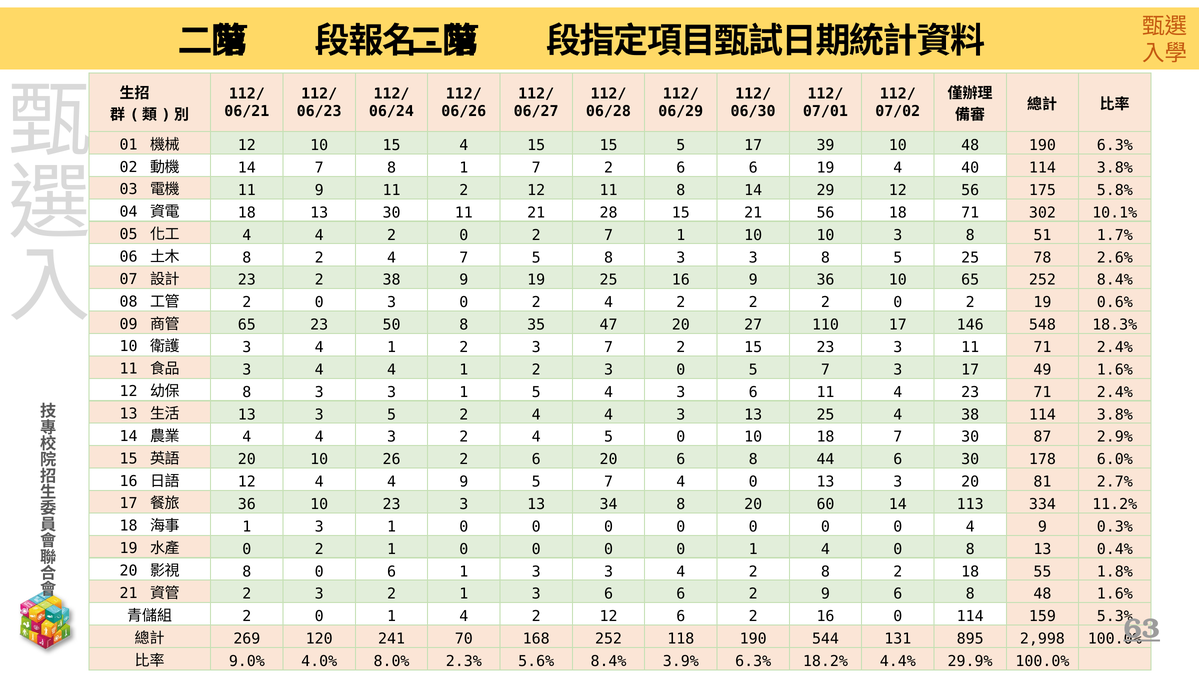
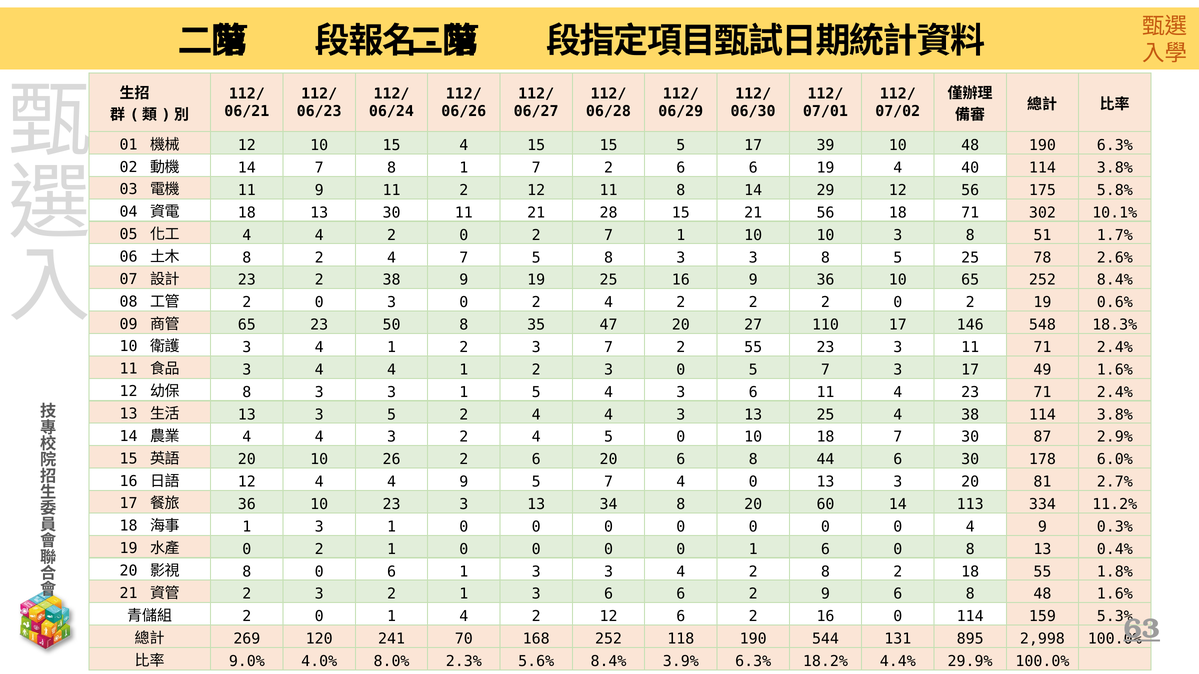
2 15: 15 -> 55
0 0 1 4: 4 -> 6
